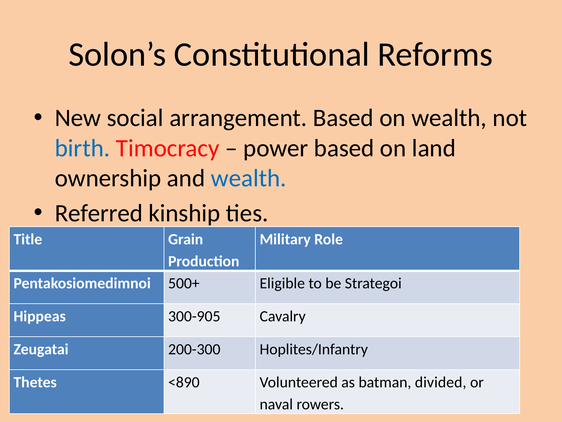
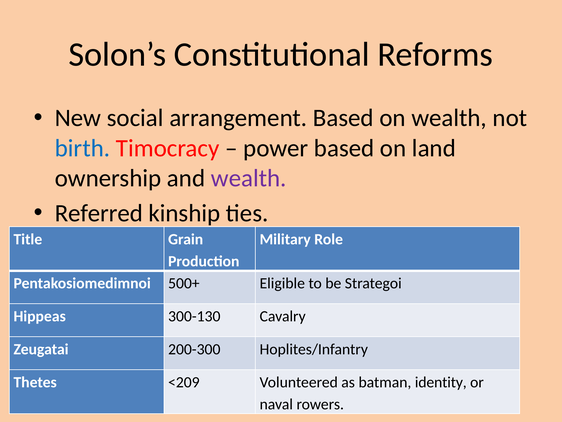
wealth at (249, 178) colour: blue -> purple
300-905: 300-905 -> 300-130
<890: <890 -> <209
divided: divided -> identity
